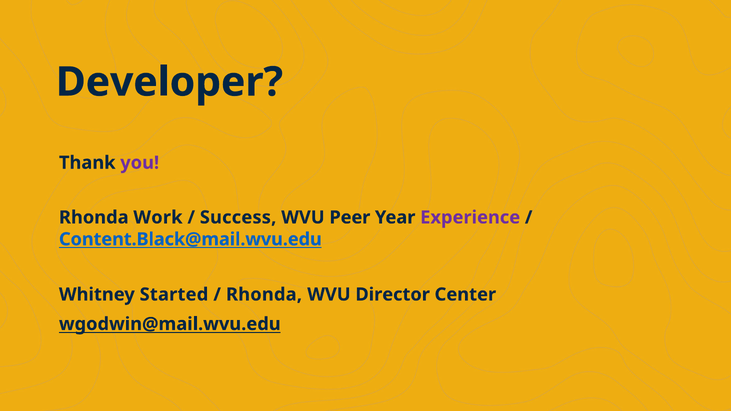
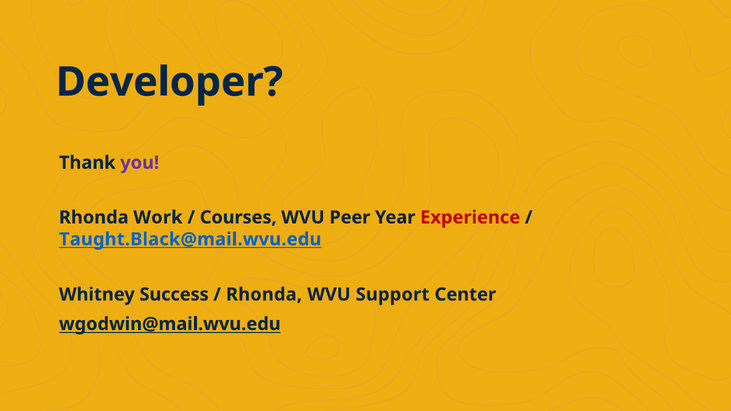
Success: Success -> Courses
Experience colour: purple -> red
Content.Black@mail.wvu.edu: Content.Black@mail.wvu.edu -> Taught.Black@mail.wvu.edu
Started: Started -> Success
Director: Director -> Support
